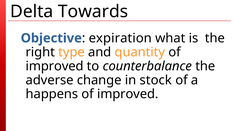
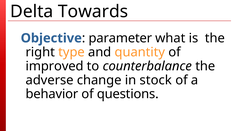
expiration: expiration -> parameter
happens: happens -> behavior
improved at (128, 94): improved -> questions
